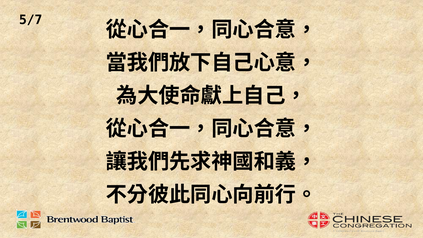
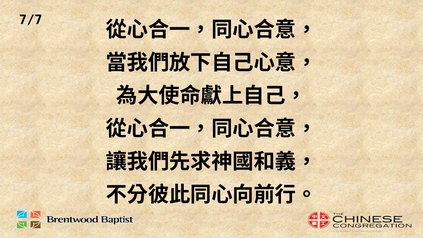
5/7: 5/7 -> 7/7
